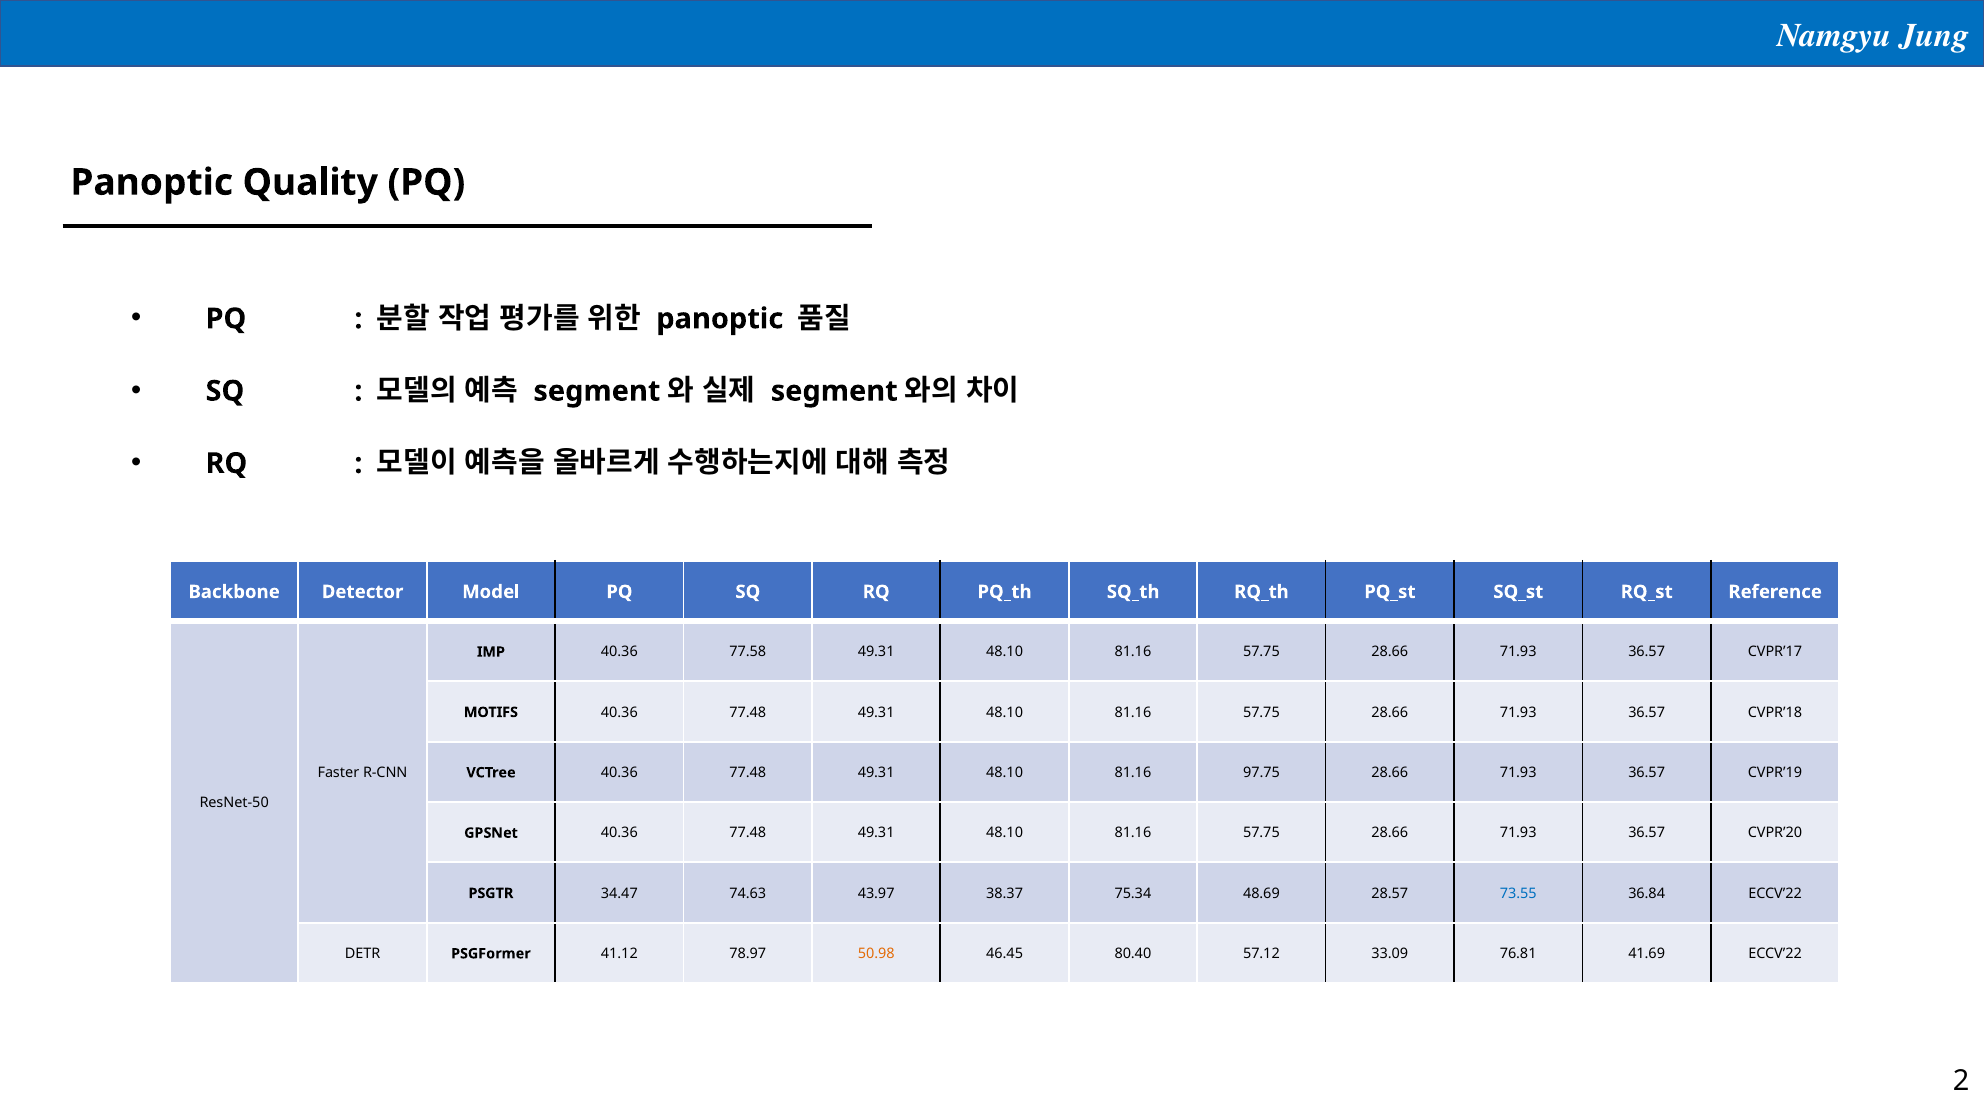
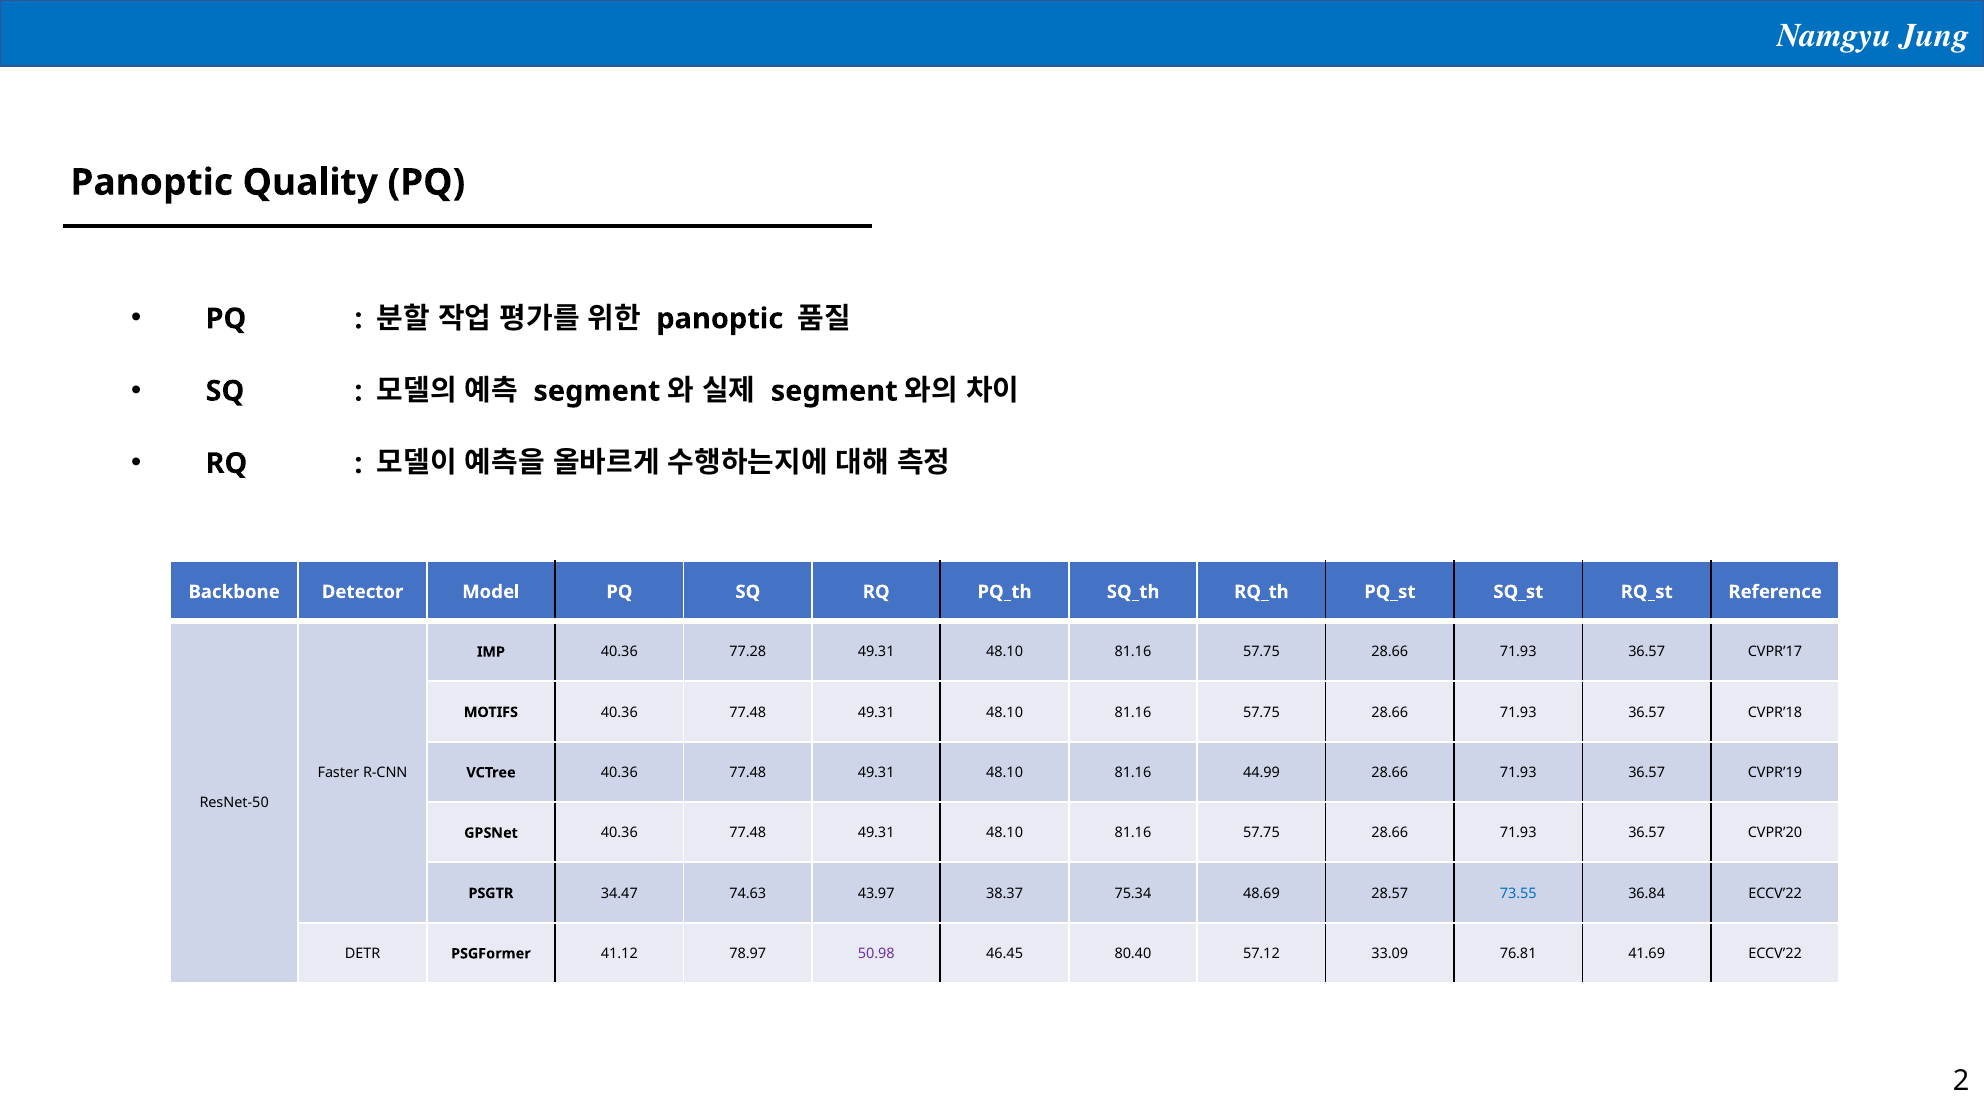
77.58: 77.58 -> 77.28
97.75: 97.75 -> 44.99
50.98 colour: orange -> purple
